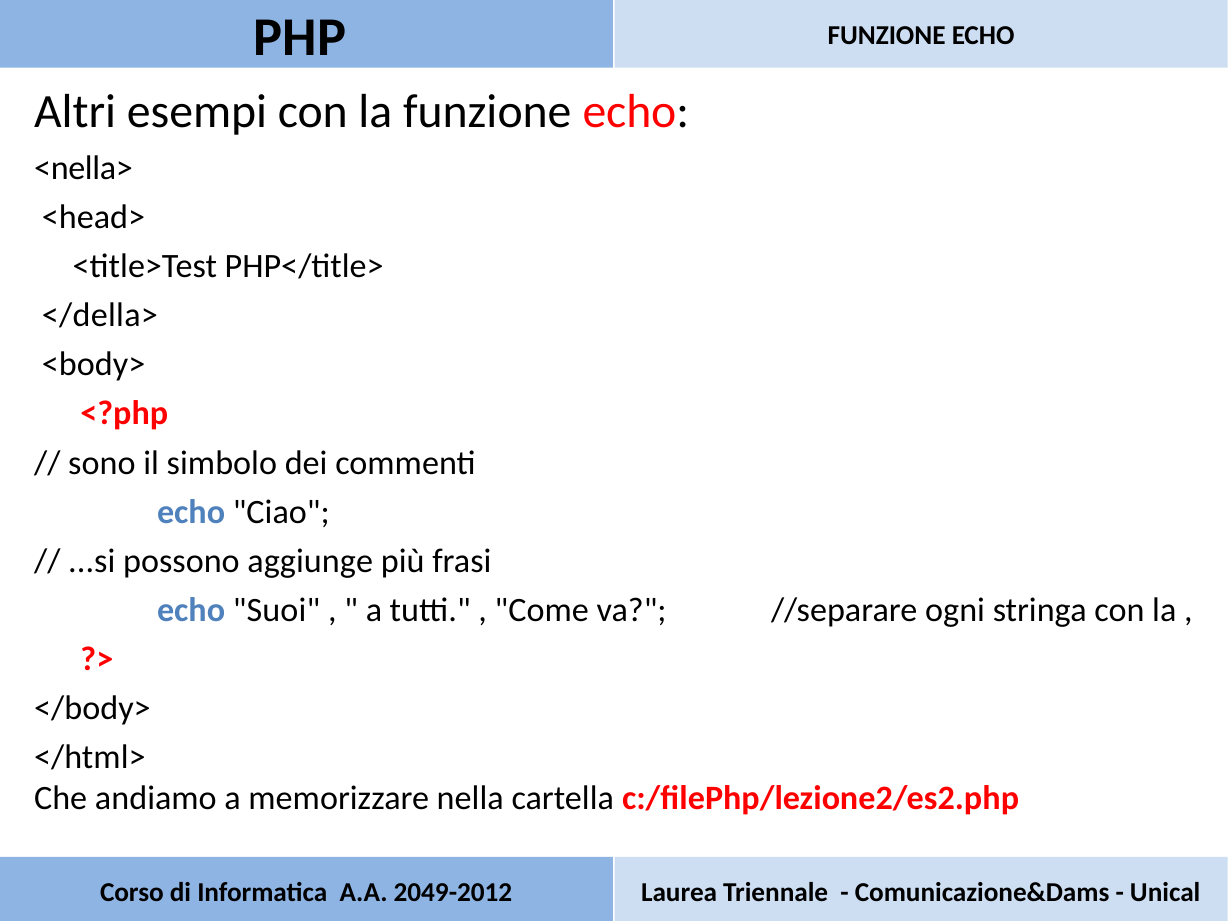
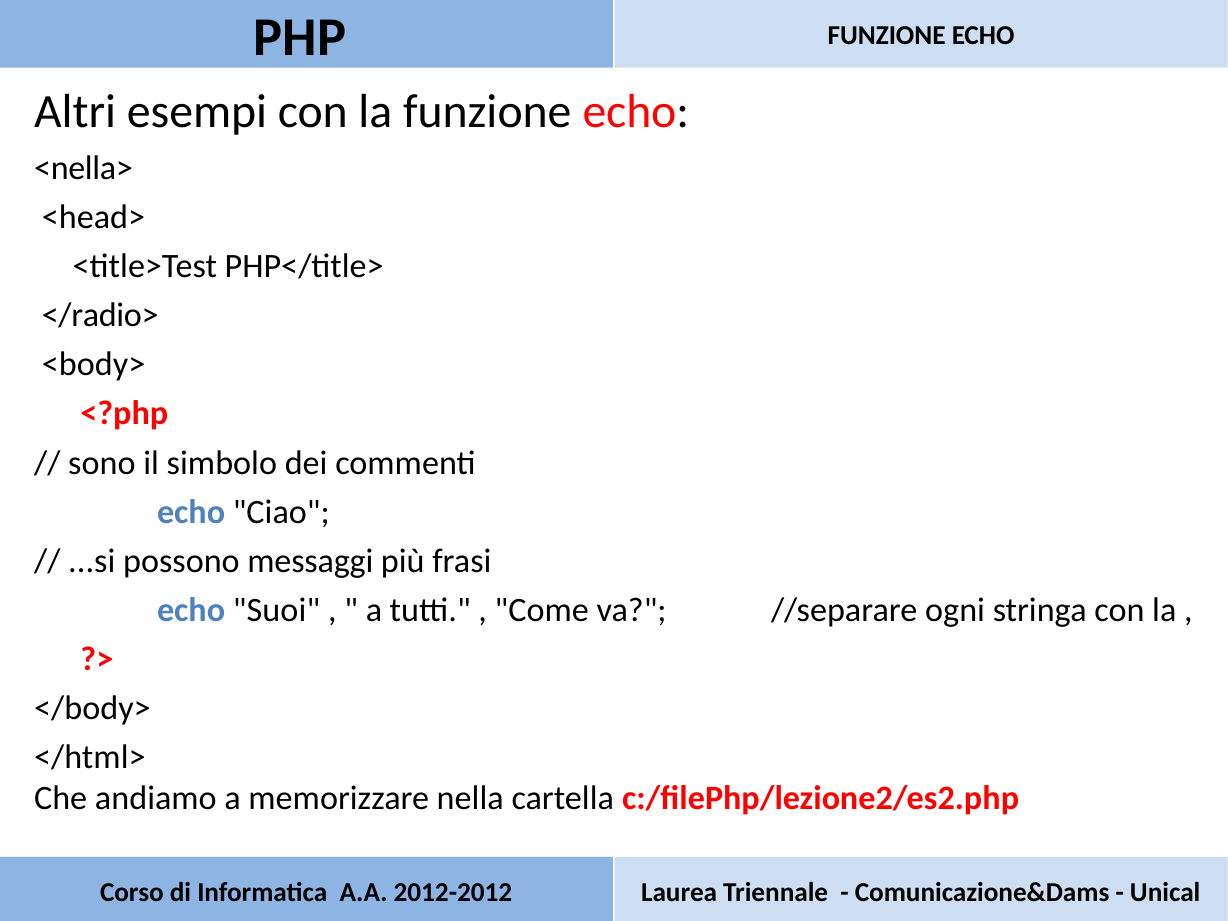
</della>: </della> -> </radio>
aggiunge: aggiunge -> messaggi
2049-2012: 2049-2012 -> 2012-2012
